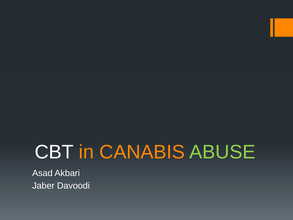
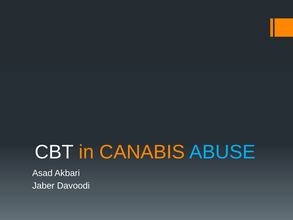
ABUSE colour: light green -> light blue
